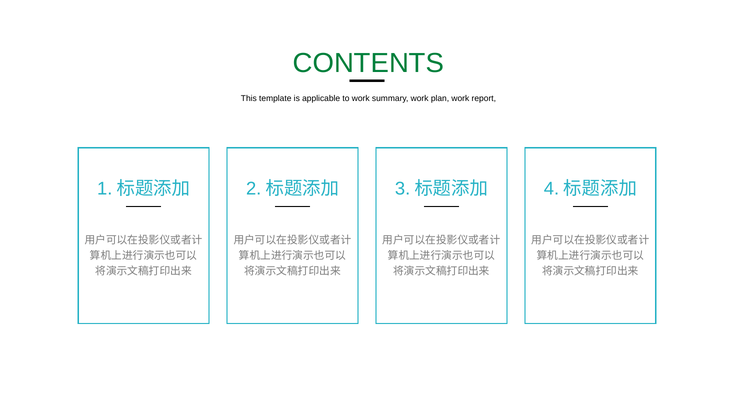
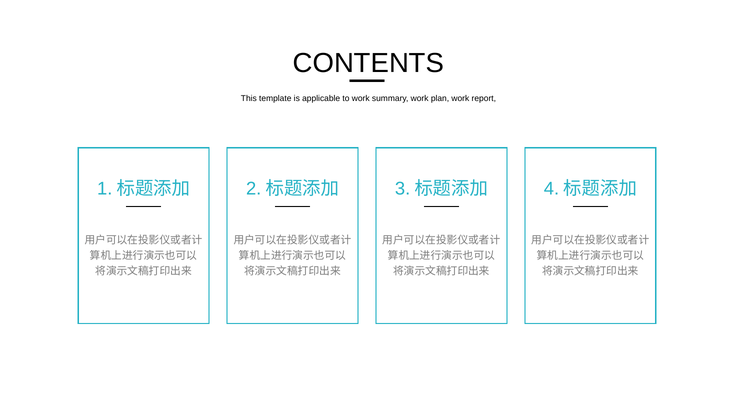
CONTENTS colour: green -> black
